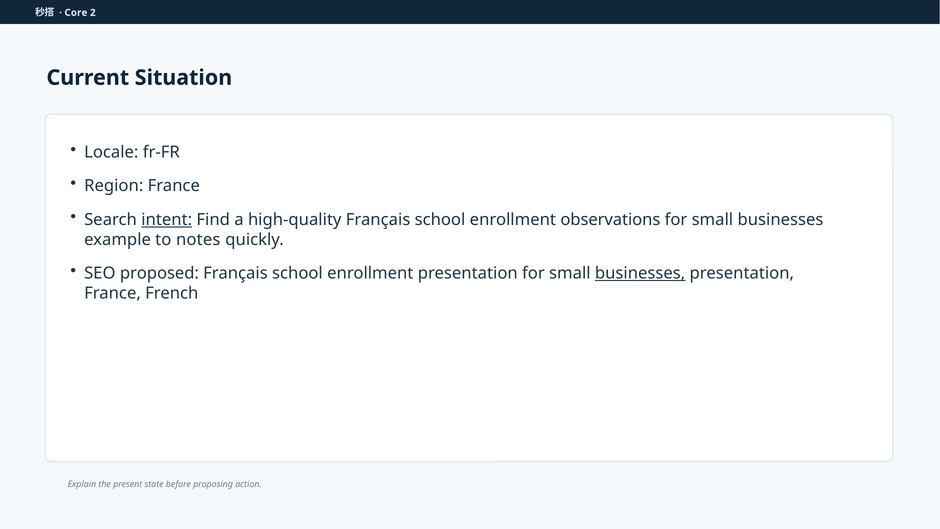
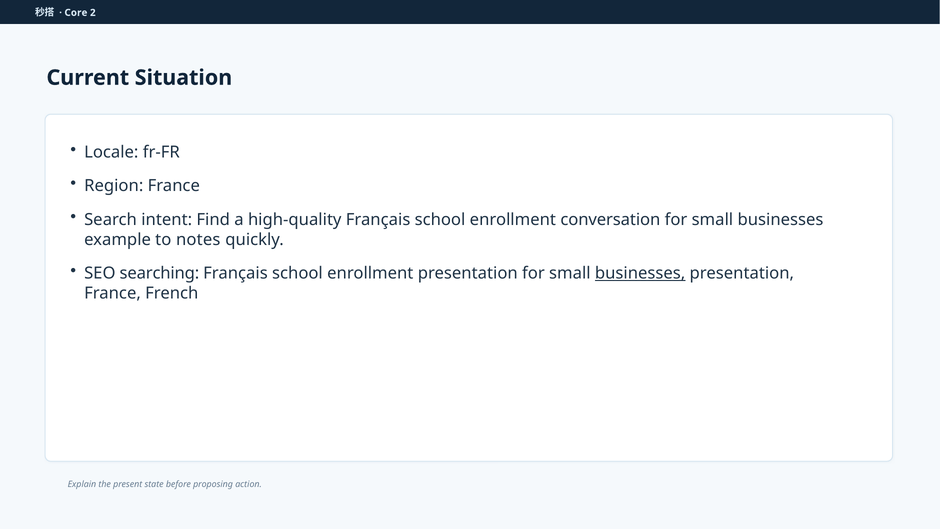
intent underline: present -> none
observations: observations -> conversation
proposed: proposed -> searching
